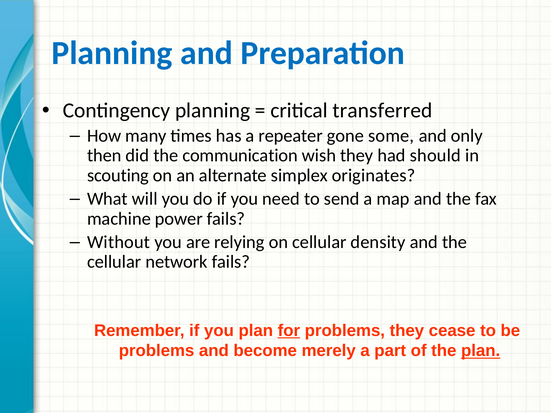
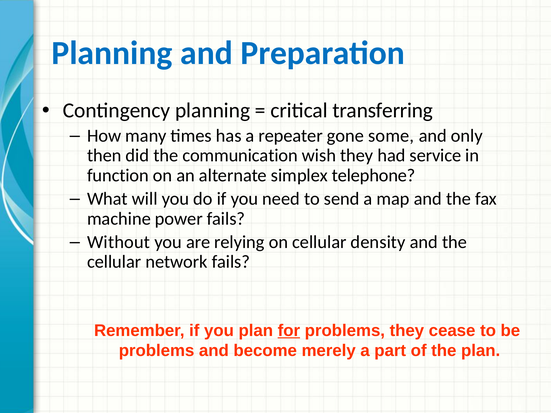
transferred: transferred -> transferring
should: should -> service
scouting: scouting -> function
originates: originates -> telephone
plan at (481, 351) underline: present -> none
